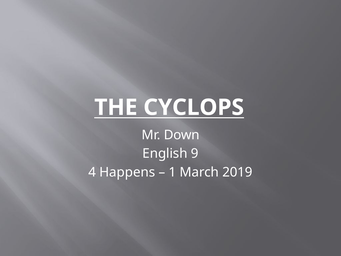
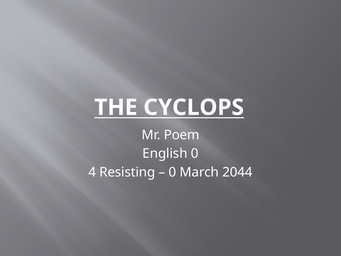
Down: Down -> Poem
English 9: 9 -> 0
Happens: Happens -> Resisting
1 at (172, 172): 1 -> 0
2019: 2019 -> 2044
